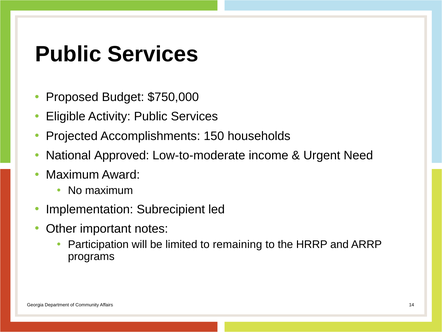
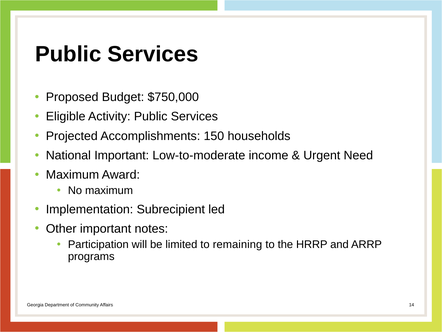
National Approved: Approved -> Important
